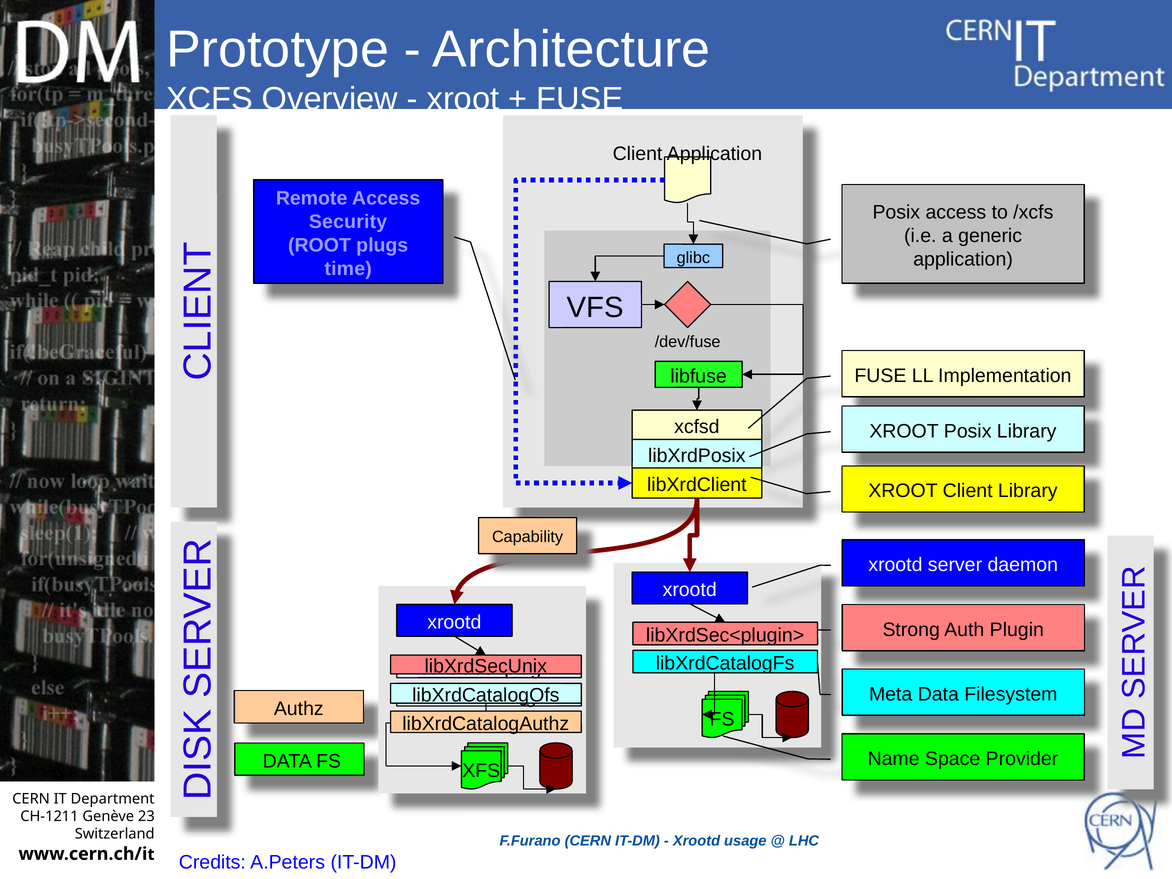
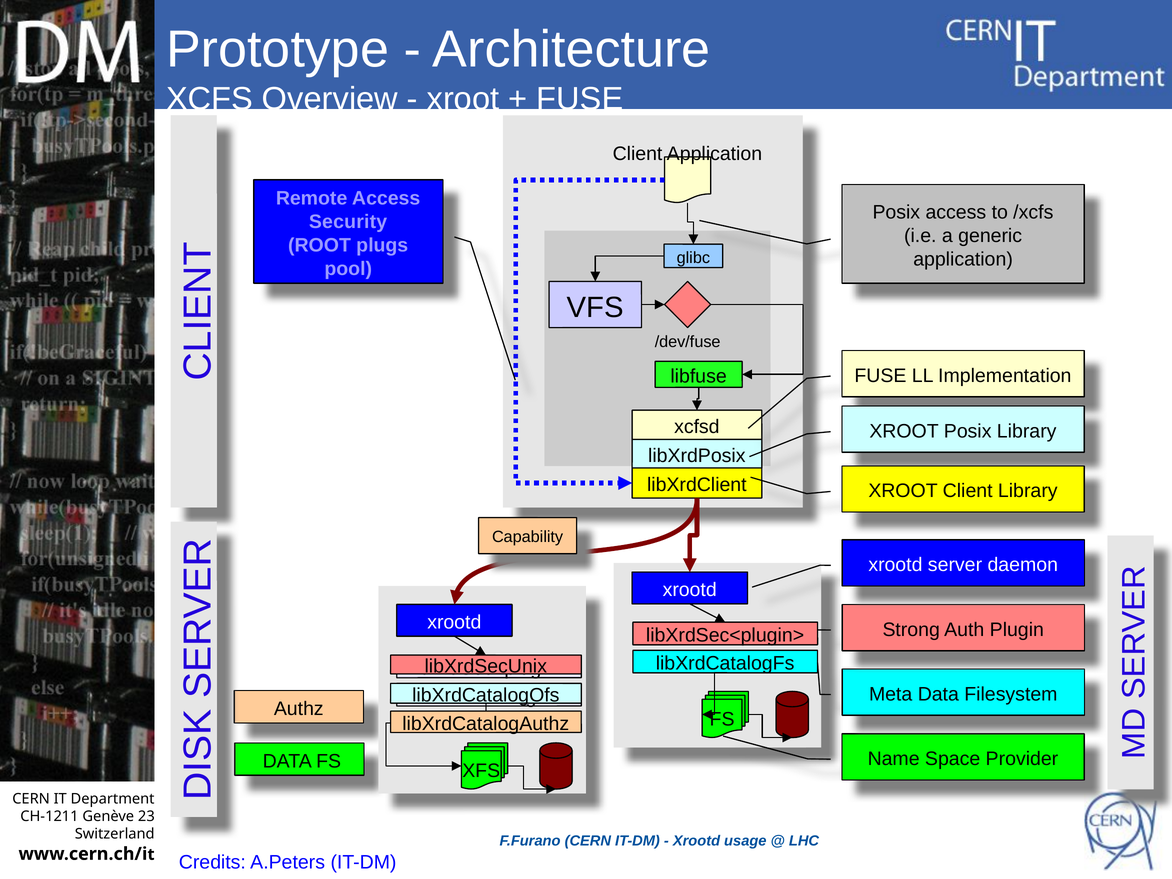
time: time -> pool
